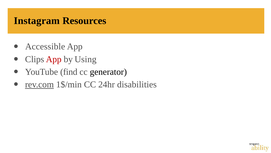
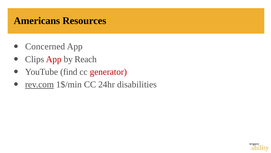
Instagram: Instagram -> Americans
Accessible: Accessible -> Concerned
Using: Using -> Reach
generator colour: black -> red
